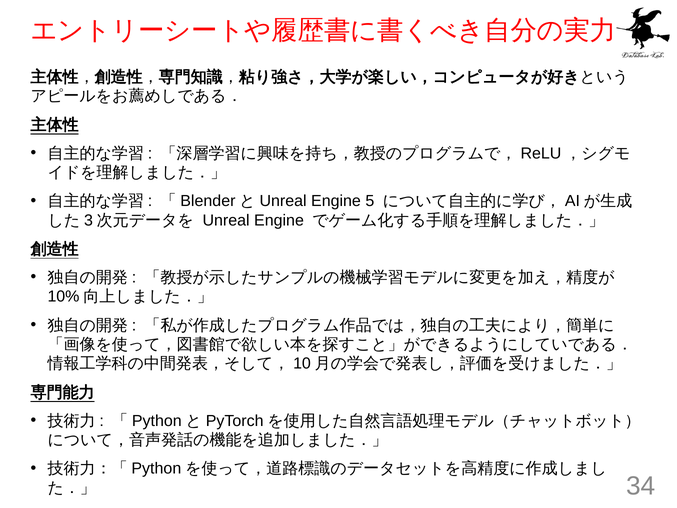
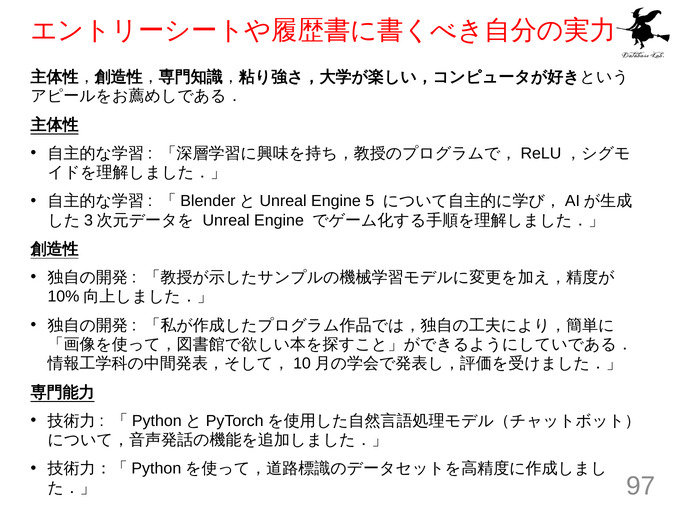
34: 34 -> 97
